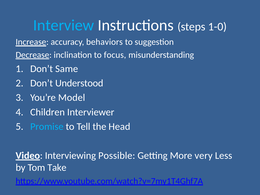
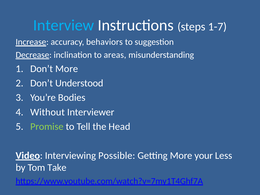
1-0: 1-0 -> 1-7
focus: focus -> areas
Don’t Same: Same -> More
Model: Model -> Bodies
Children: Children -> Without
Promise colour: light blue -> light green
very: very -> your
